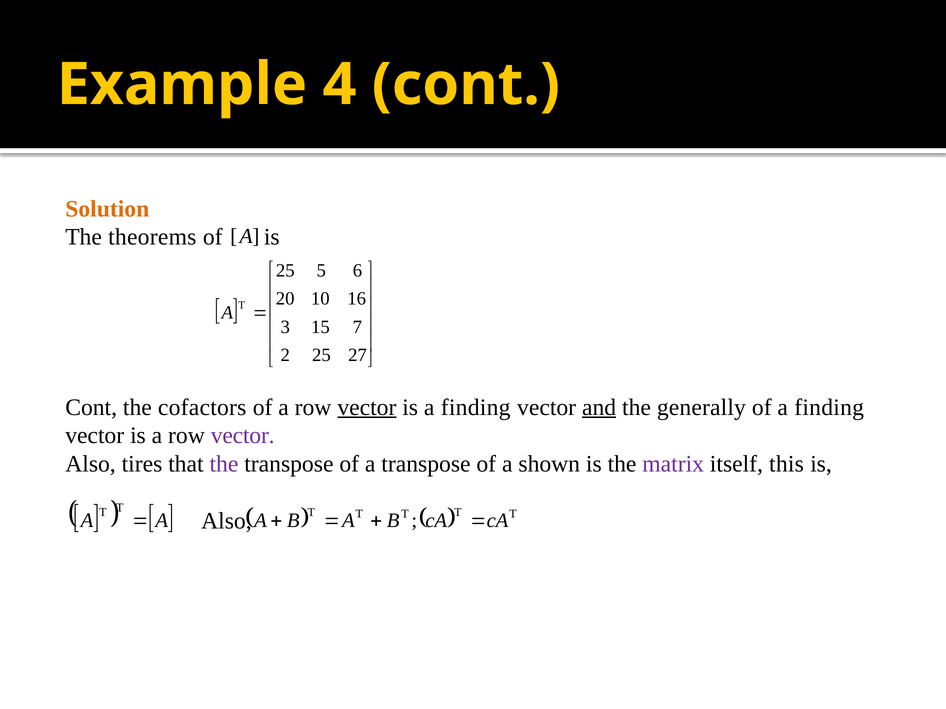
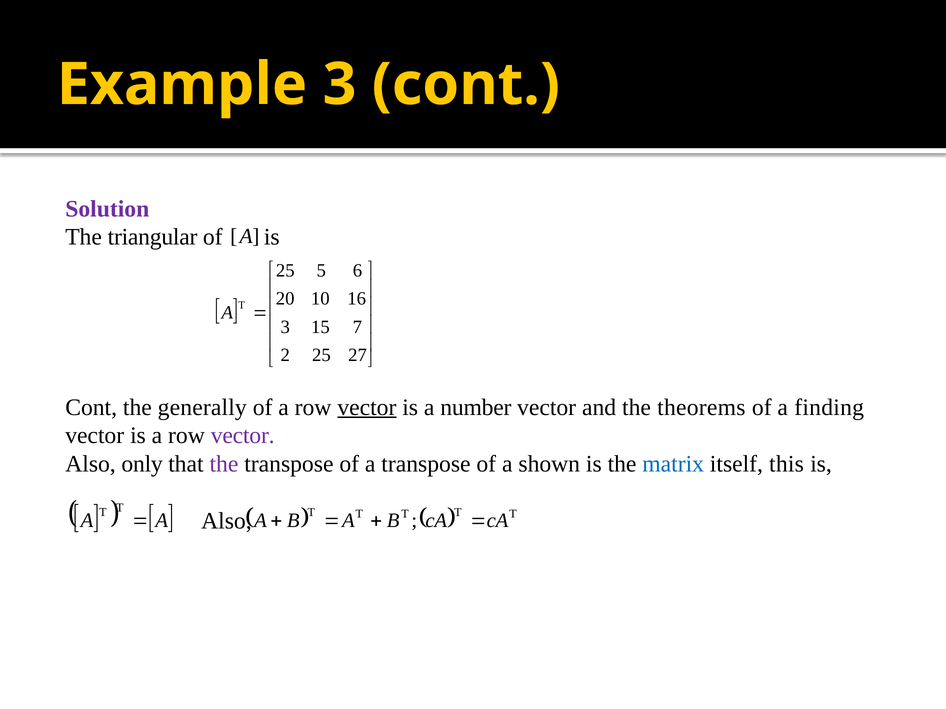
Example 4: 4 -> 3
Solution colour: orange -> purple
theorems: theorems -> triangular
cofactors: cofactors -> generally
is a finding: finding -> number
and underline: present -> none
generally: generally -> theorems
tires: tires -> only
matrix colour: purple -> blue
